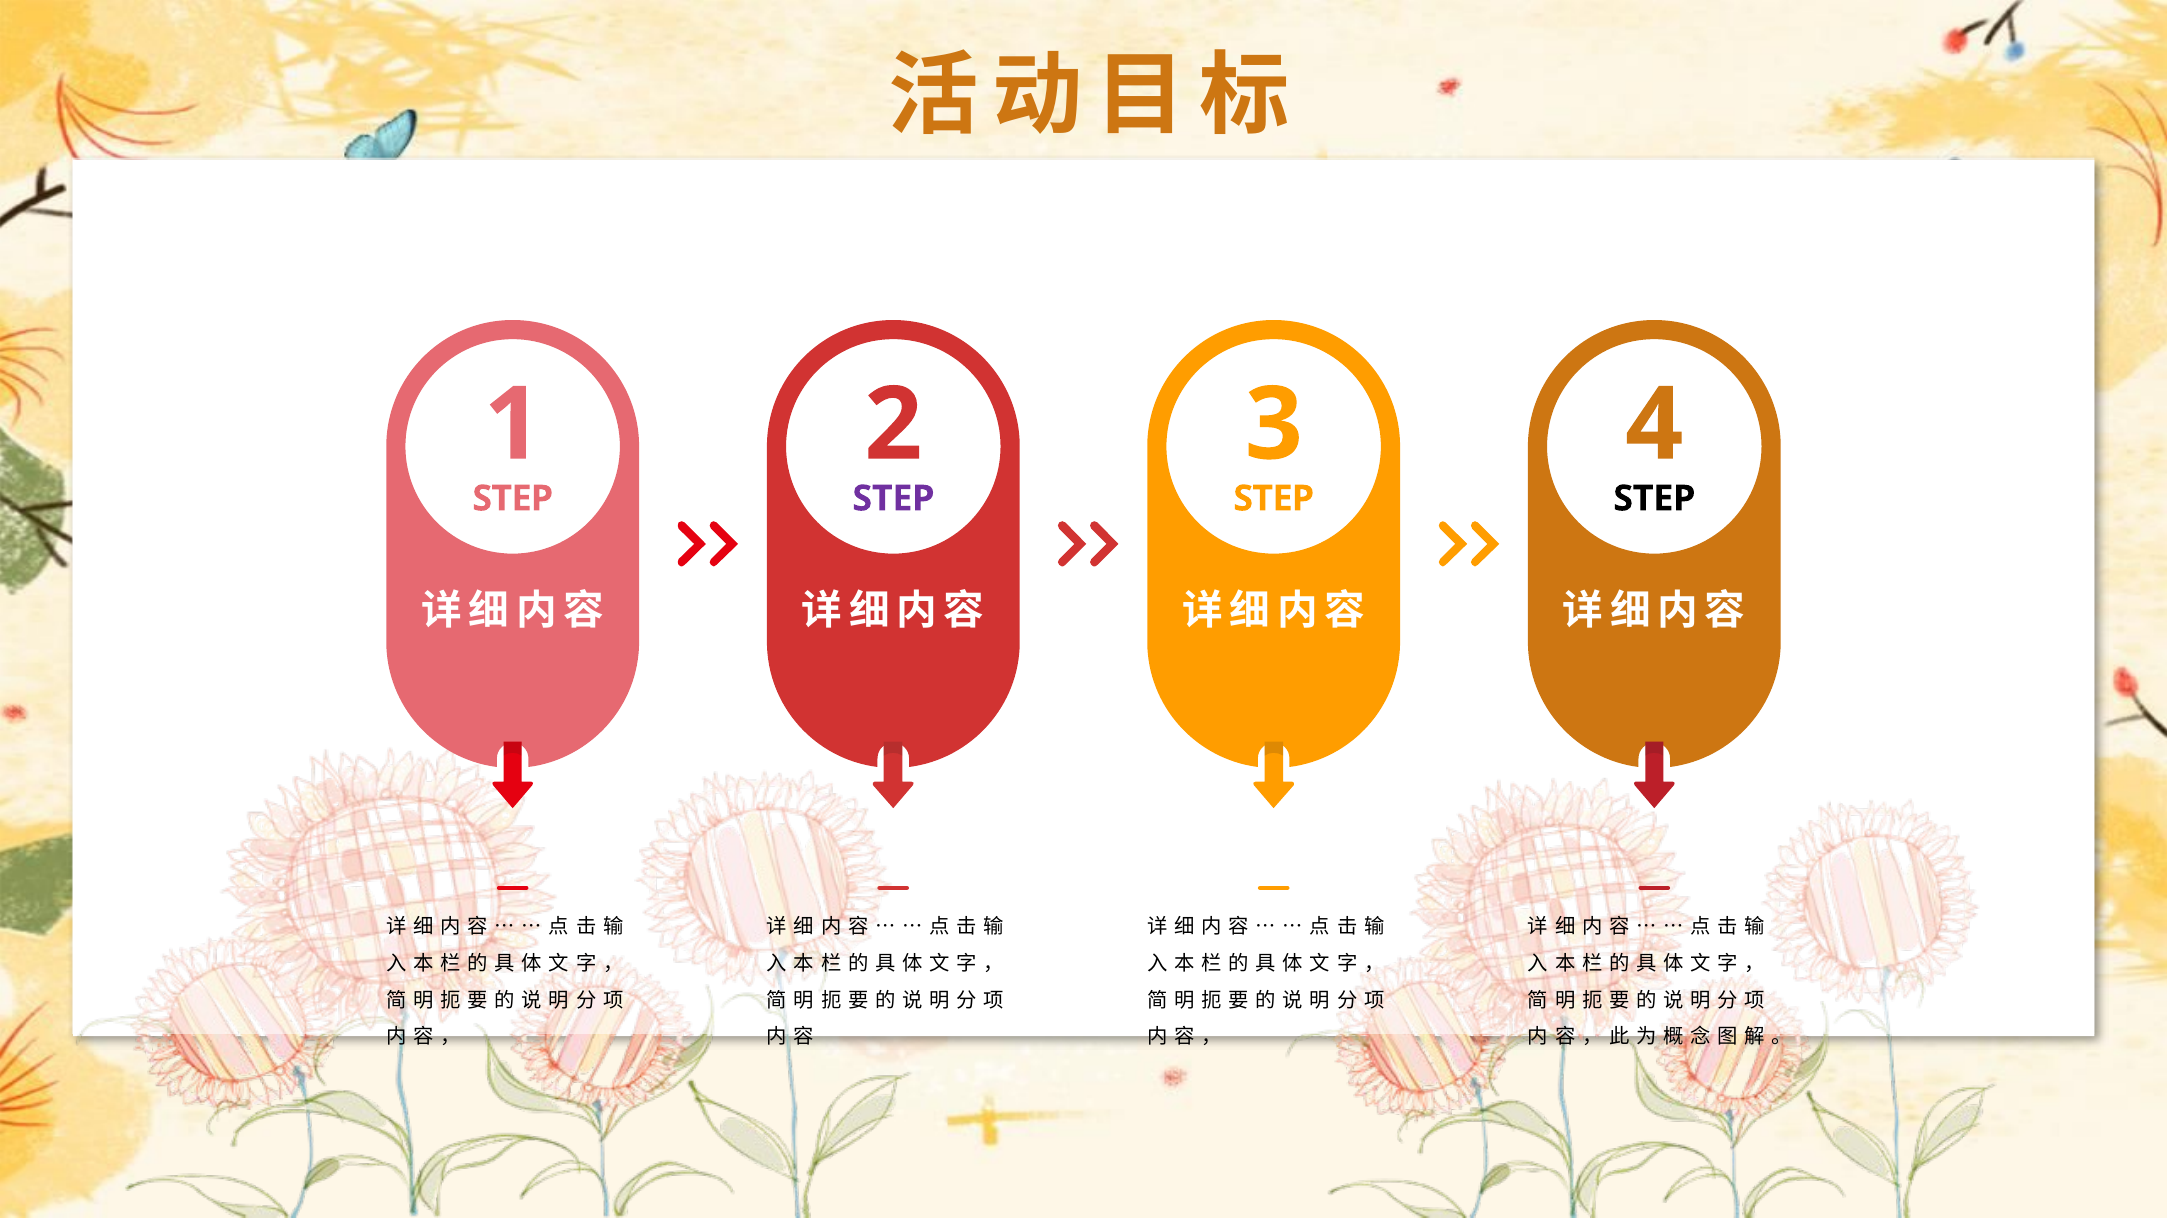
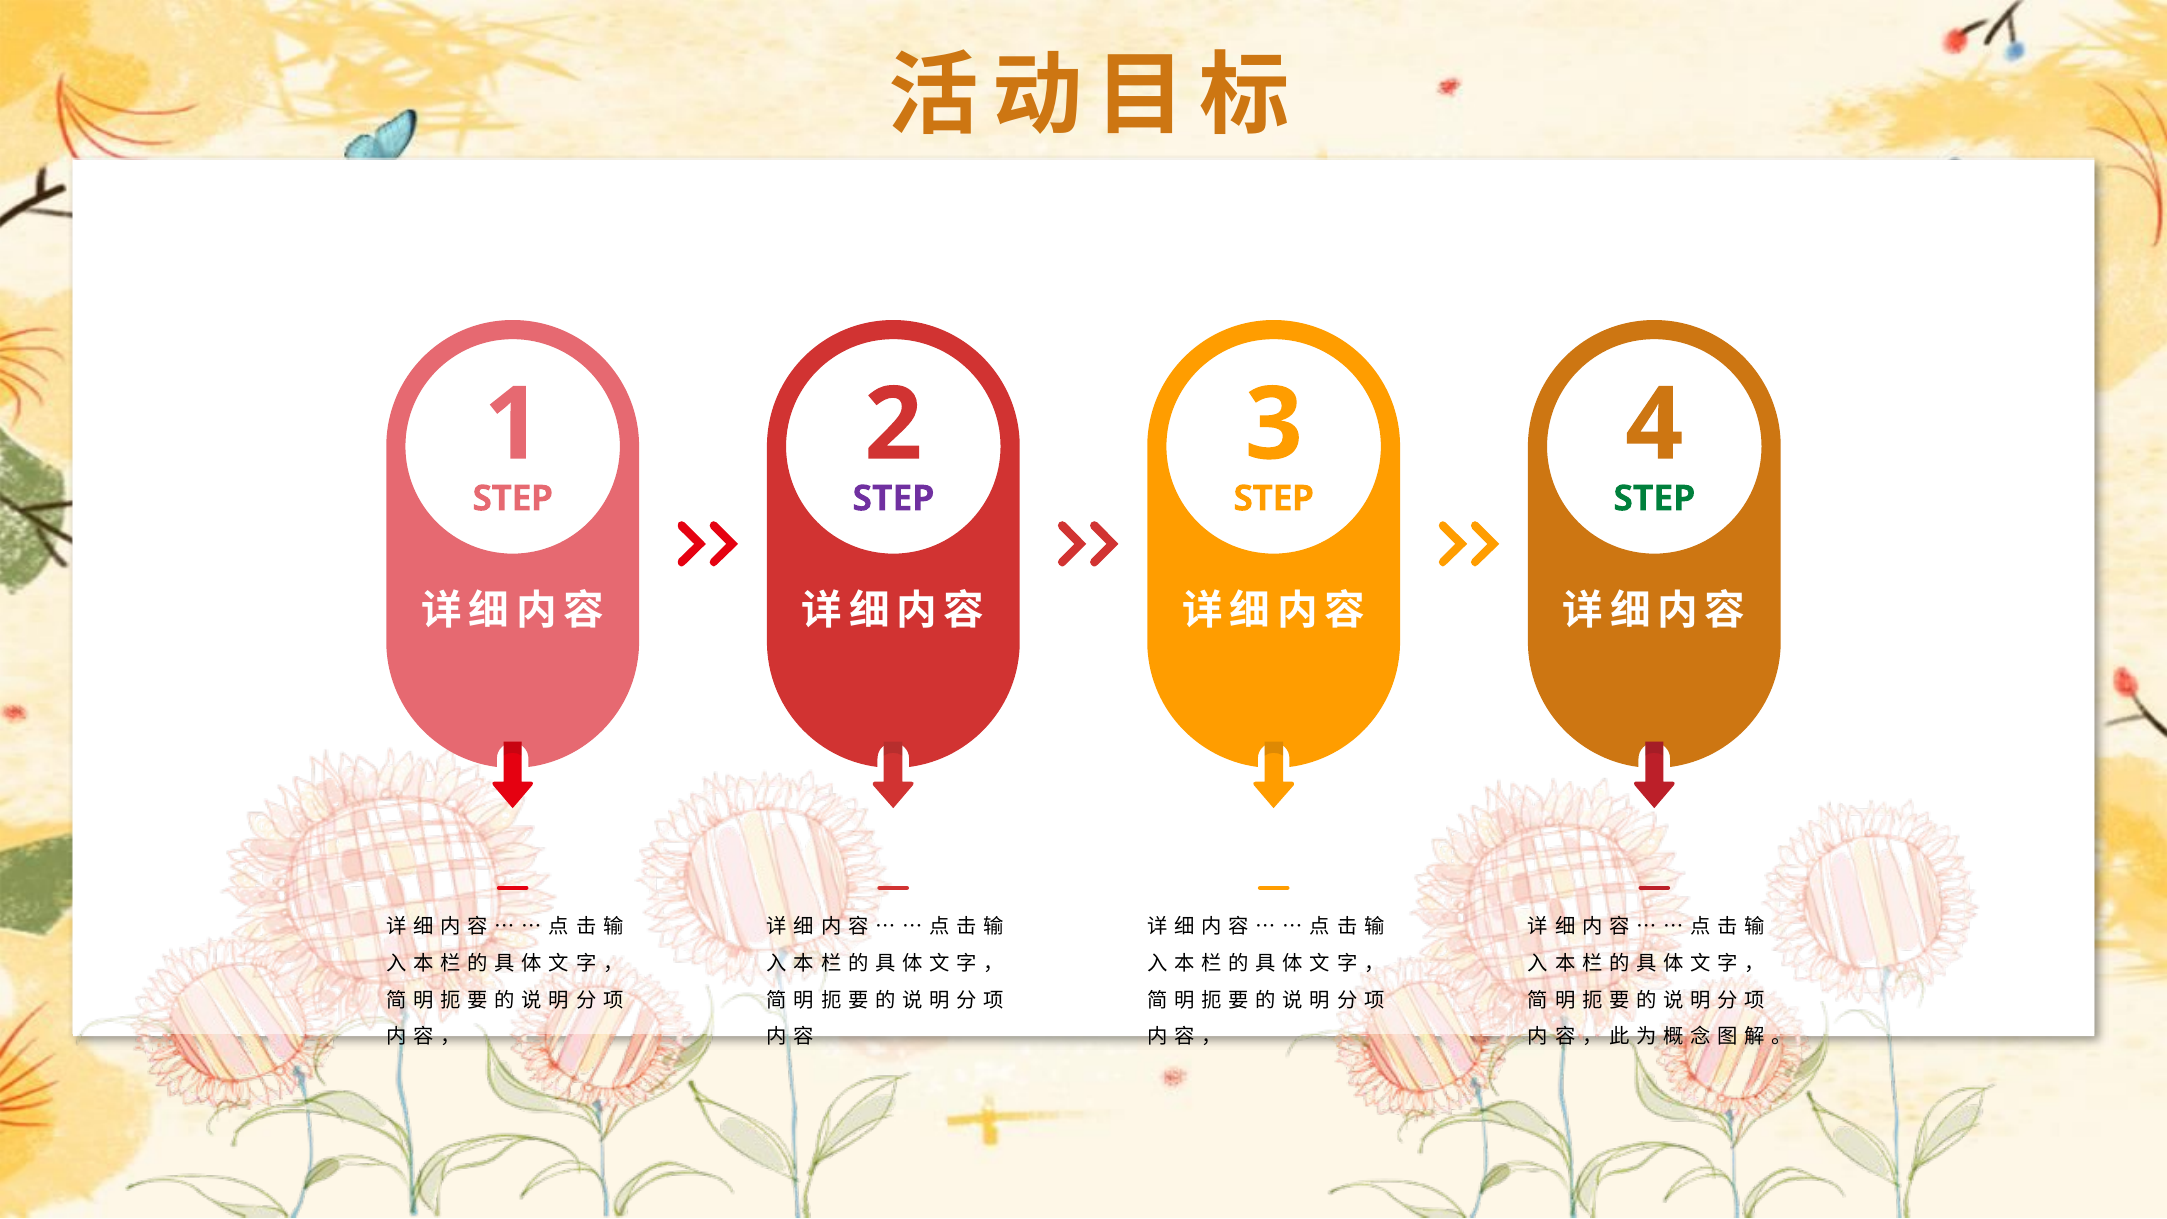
STEP at (1654, 499) colour: black -> green
